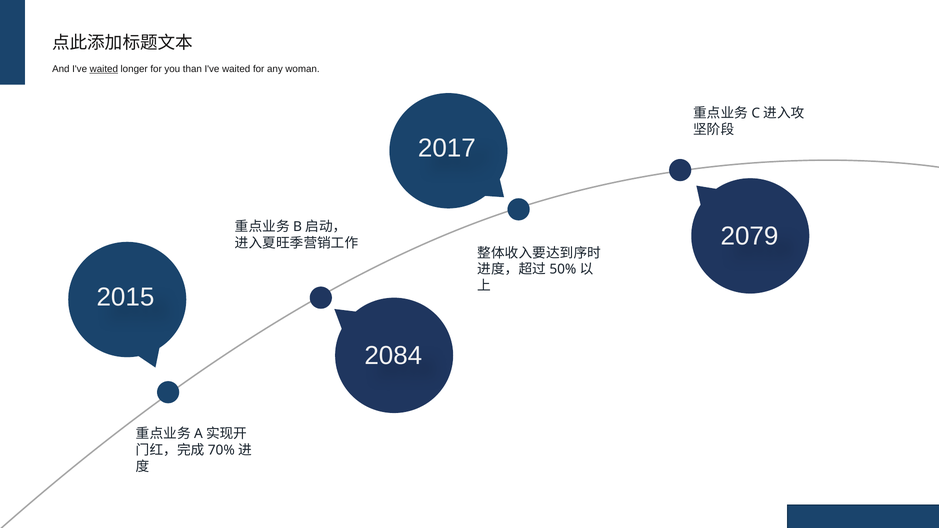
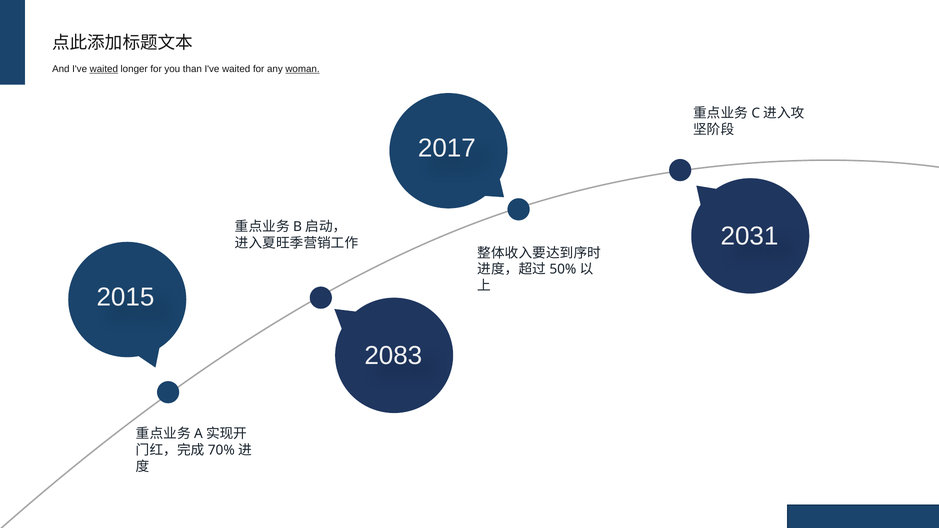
woman underline: none -> present
2079: 2079 -> 2031
2084: 2084 -> 2083
